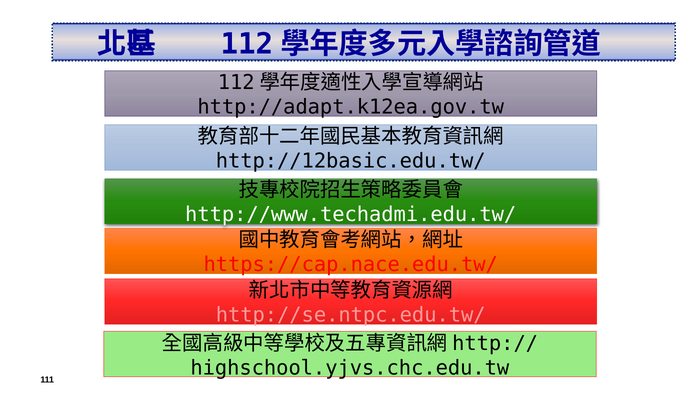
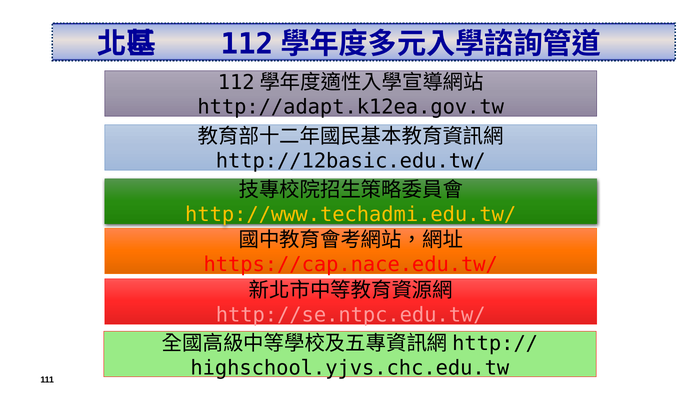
http://www.techadmi.edu.tw/ colour: white -> yellow
